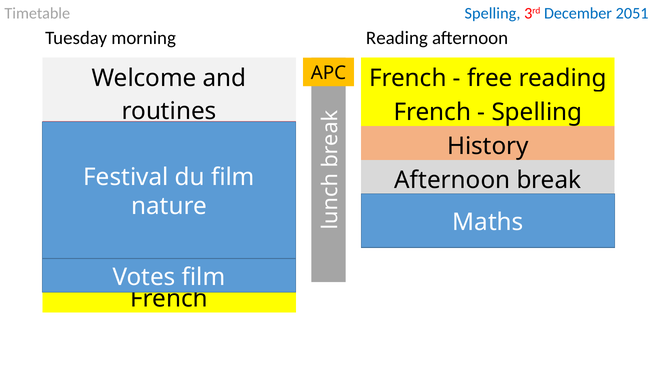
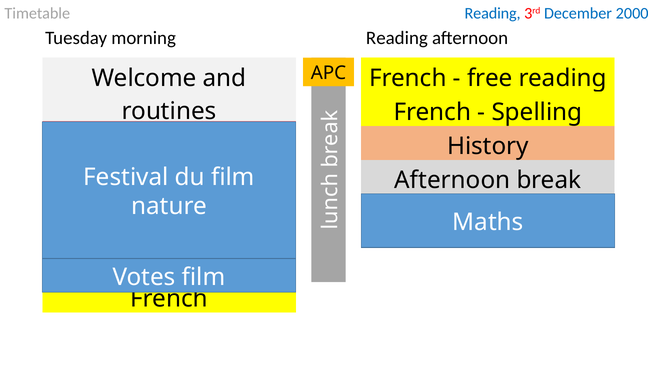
Timetable Spelling: Spelling -> Reading
2051: 2051 -> 2000
